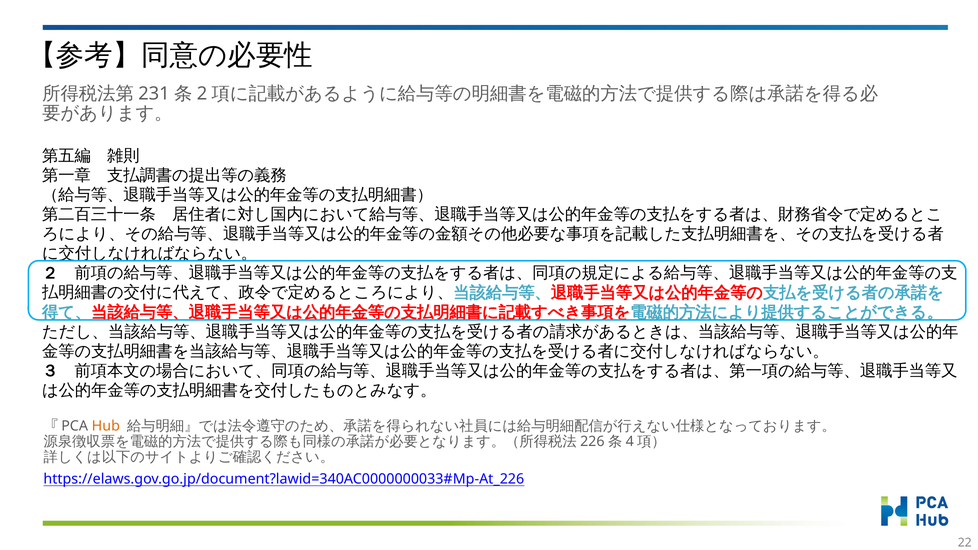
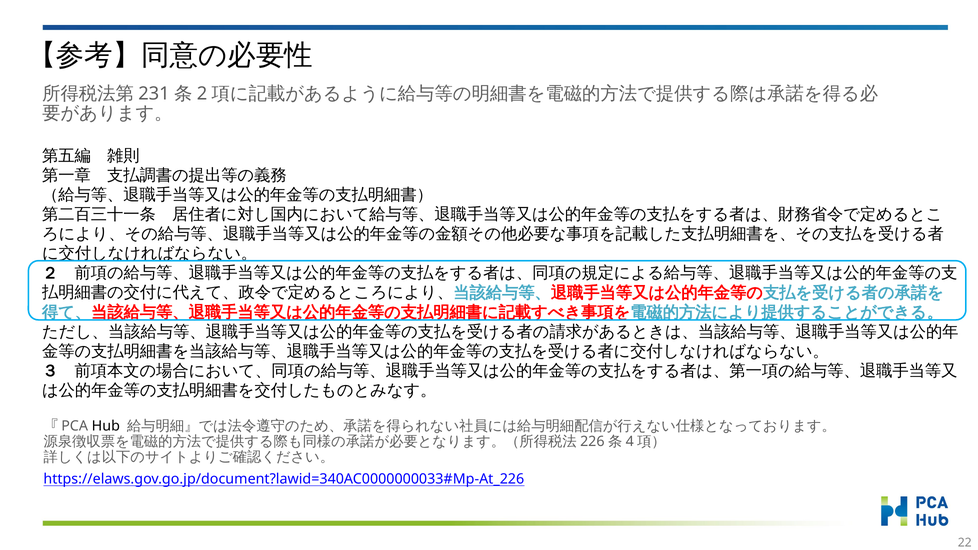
Hub colour: orange -> black
